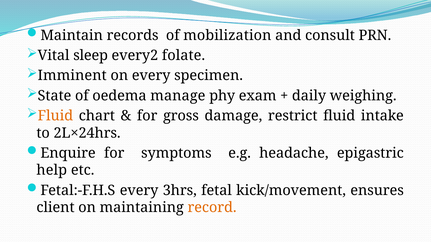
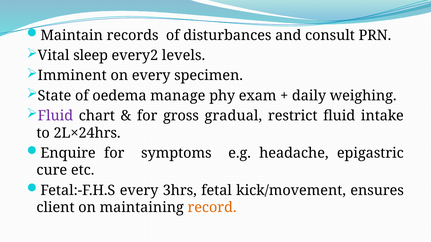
mobilization: mobilization -> disturbances
folate: folate -> levels
Fluid at (55, 116) colour: orange -> purple
damage: damage -> gradual
help: help -> cure
